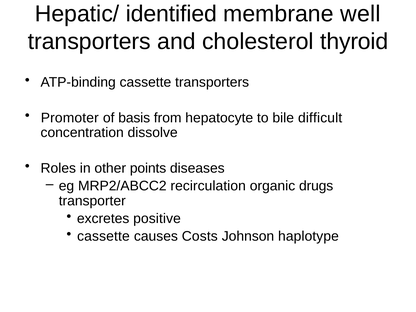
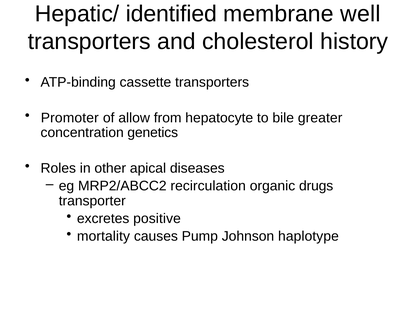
thyroid: thyroid -> history
basis: basis -> allow
difficult: difficult -> greater
dissolve: dissolve -> genetics
points: points -> apical
cassette at (103, 236): cassette -> mortality
Costs: Costs -> Pump
